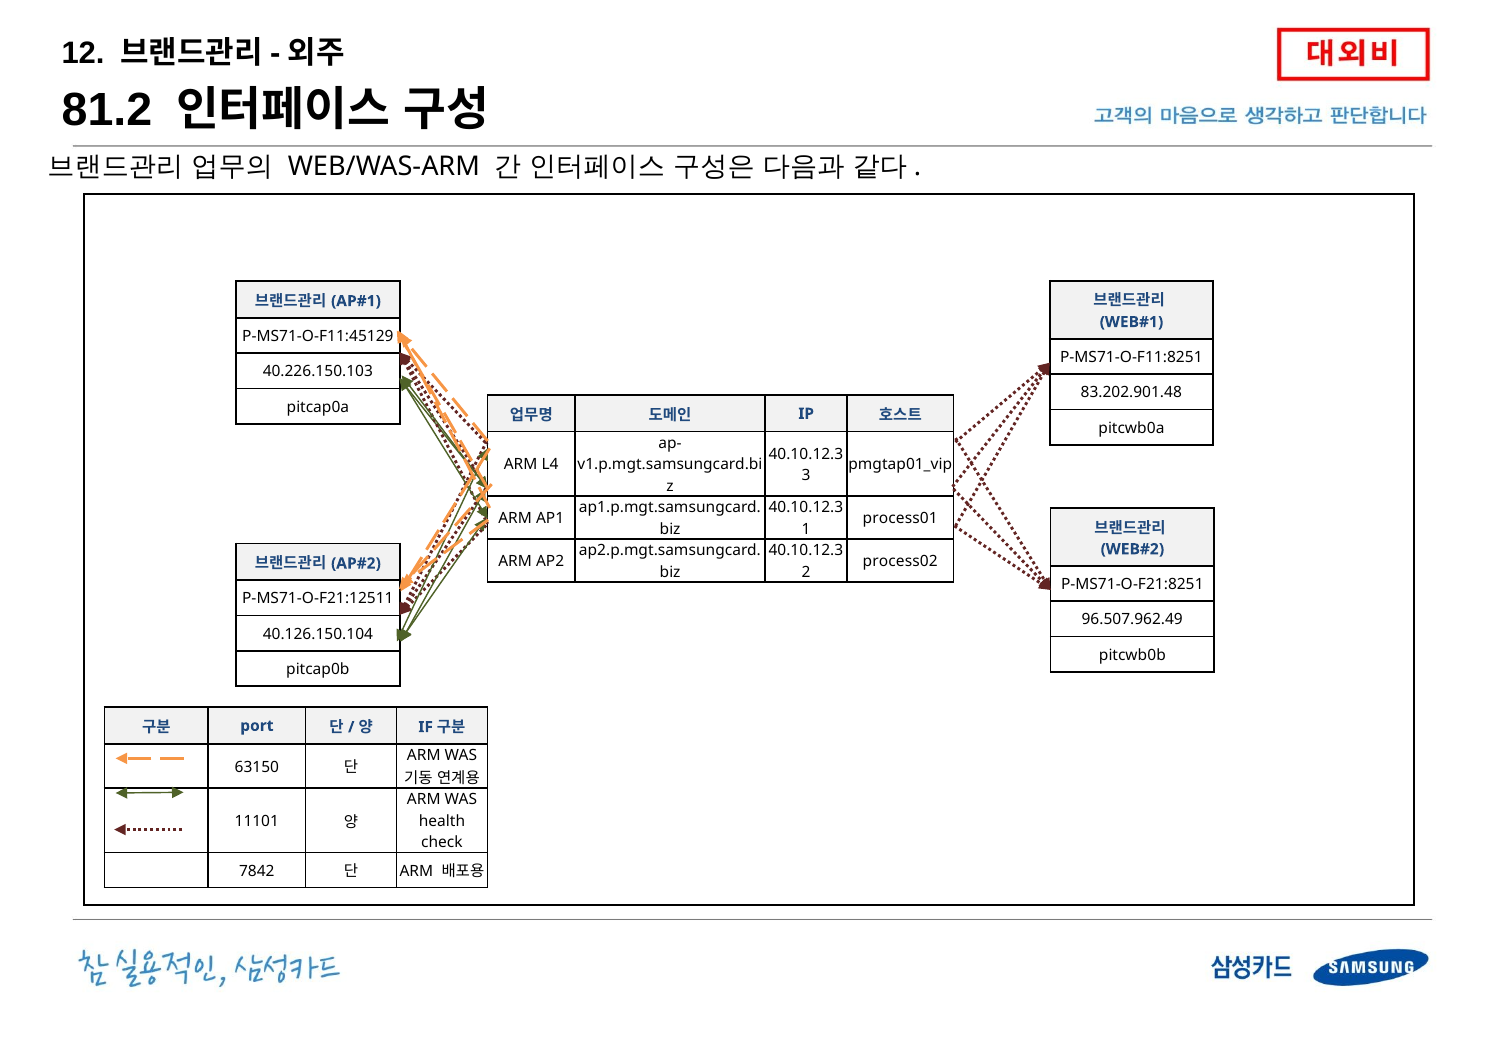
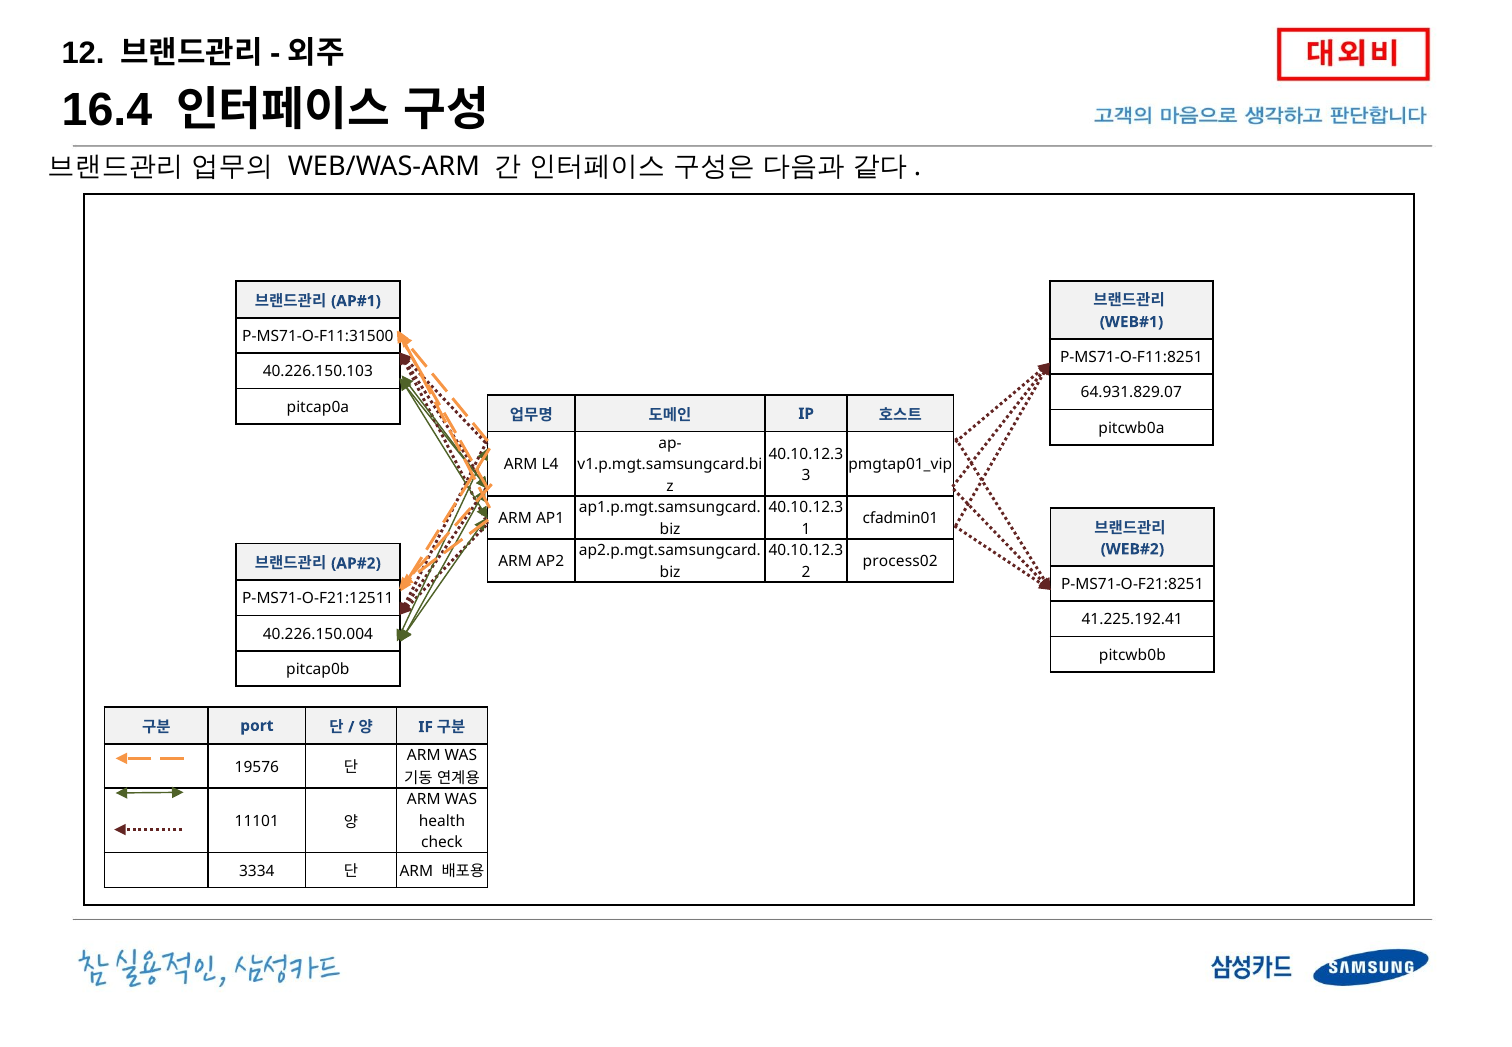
81.2: 81.2 -> 16.4
P-MS71-O-F11:45129: P-MS71-O-F11:45129 -> P-MS71-O-F11:31500
83.202.901.48: 83.202.901.48 -> 64.931.829.07
process01: process01 -> cfadmin01
96.507.962.49: 96.507.962.49 -> 41.225.192.41
40.126.150.104: 40.126.150.104 -> 40.226.150.004
63150: 63150 -> 19576
7842: 7842 -> 3334
